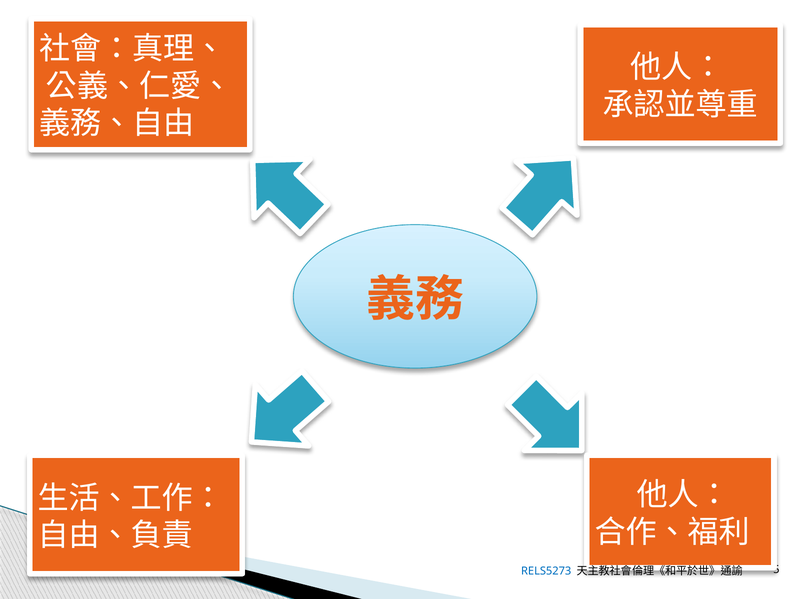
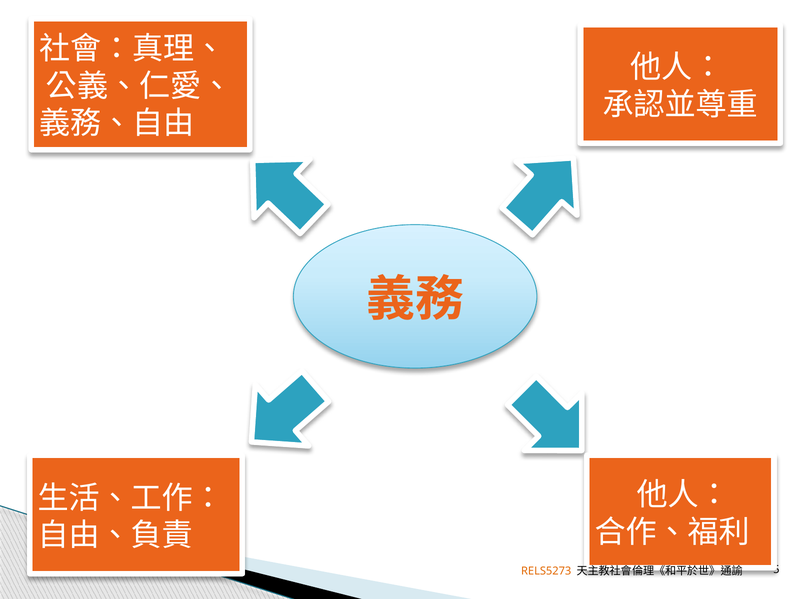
RELS5273 colour: blue -> orange
